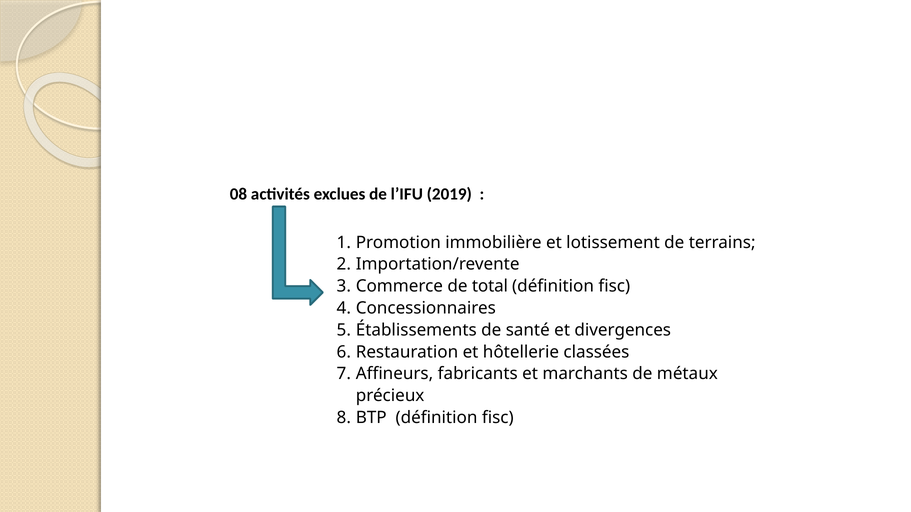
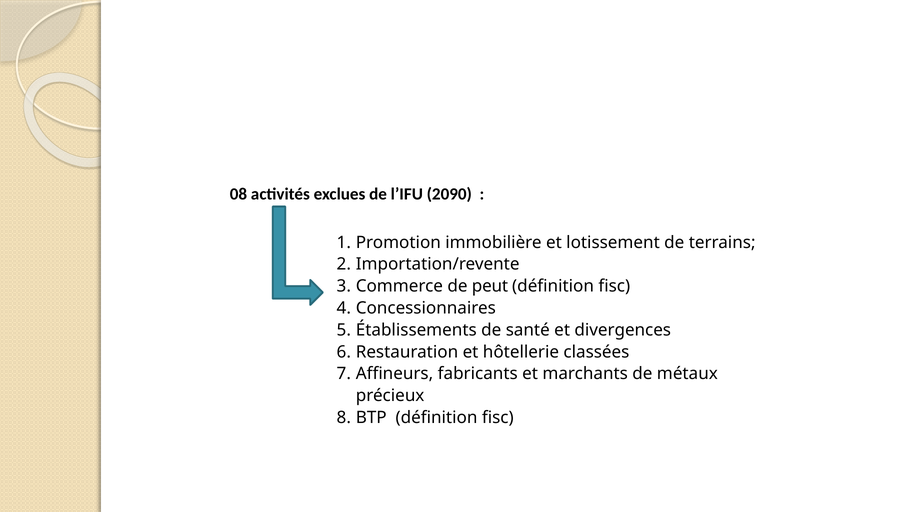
2019: 2019 -> 2090
total: total -> peut
